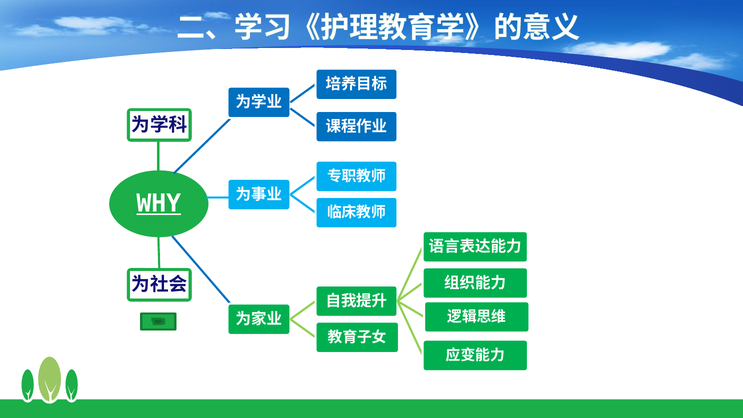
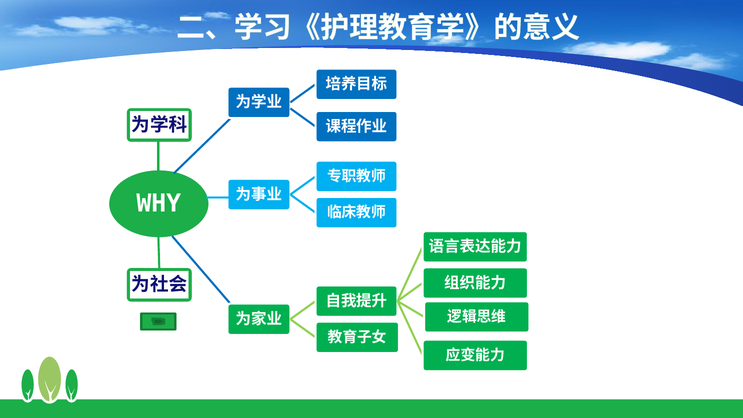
WHY underline: present -> none
